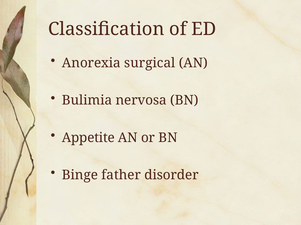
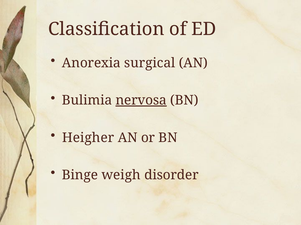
nervosa underline: none -> present
Appetite: Appetite -> Heigher
father: father -> weigh
